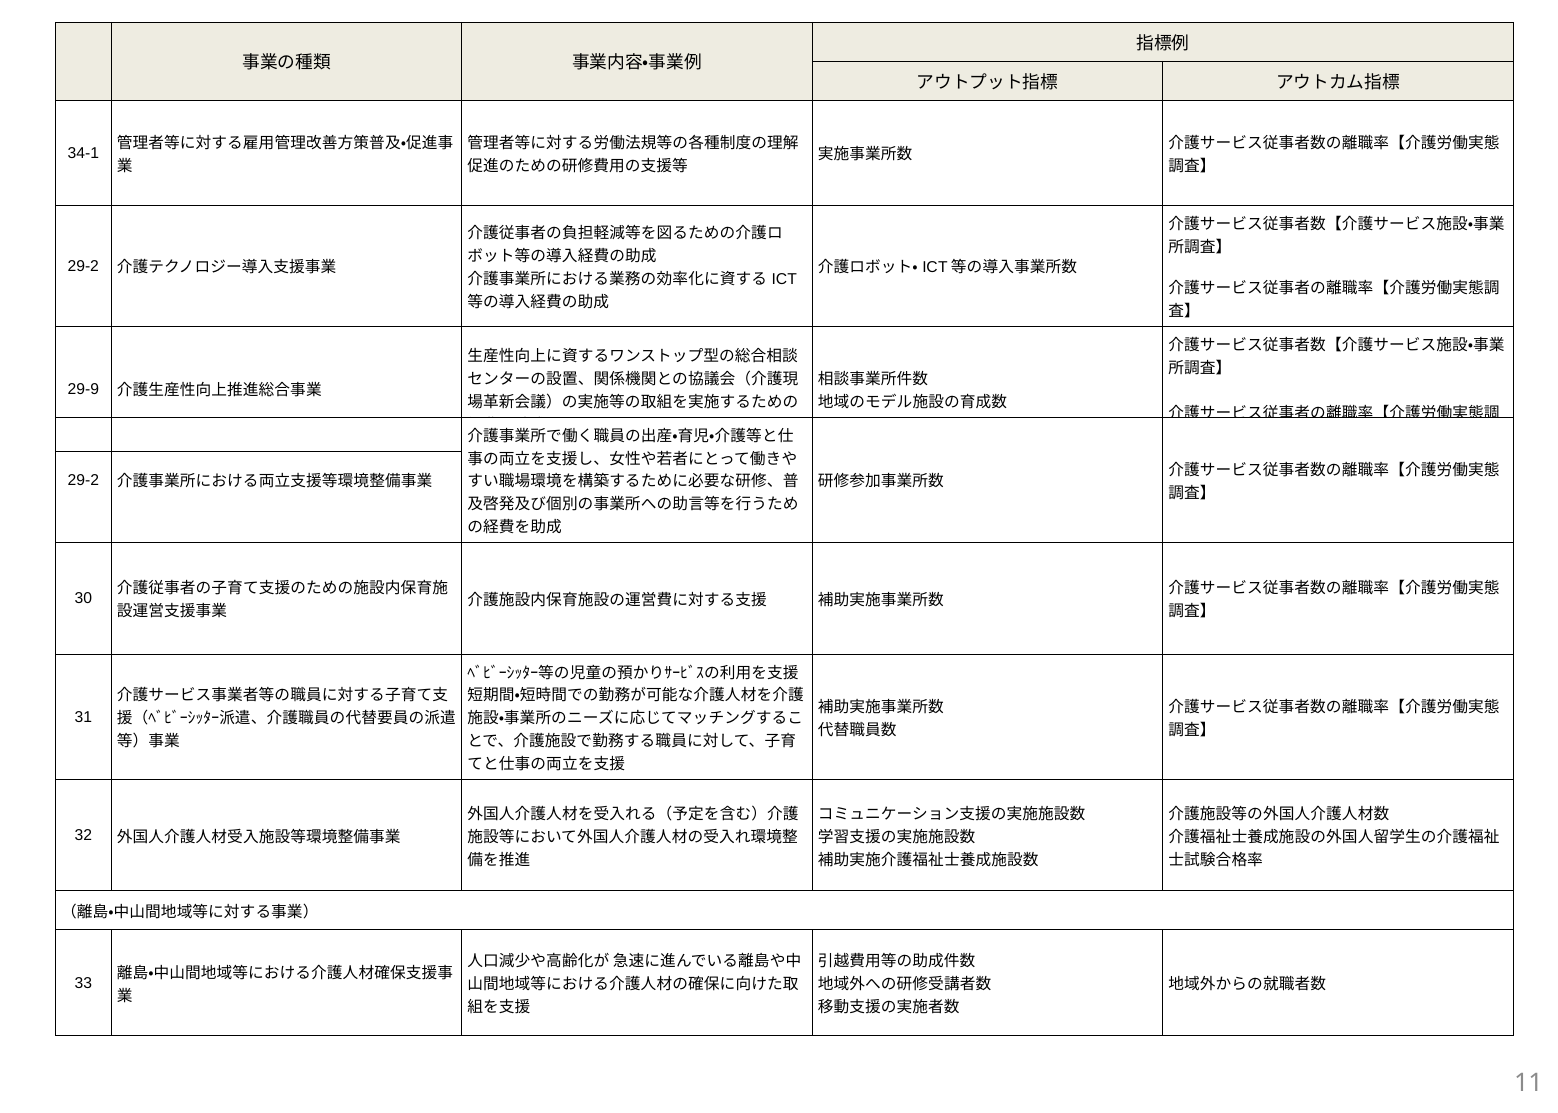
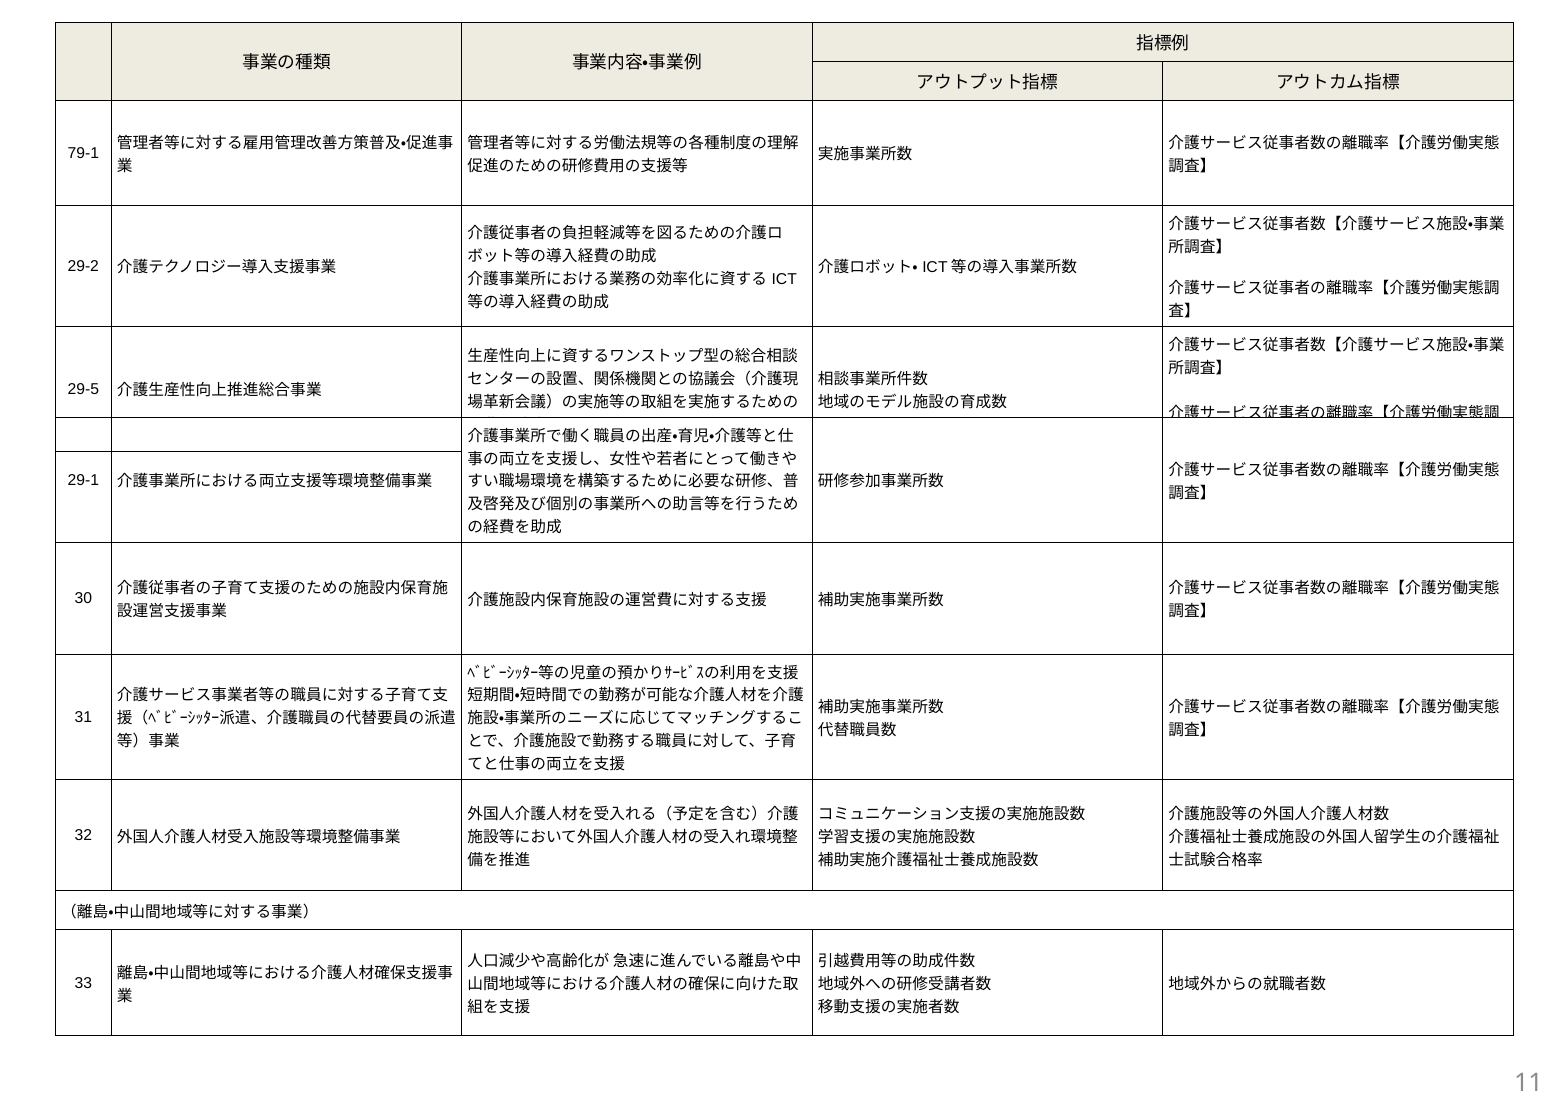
34-1: 34-1 -> 79-1
29-9: 29-9 -> 29-5
29-2 at (83, 480): 29-2 -> 29-1
